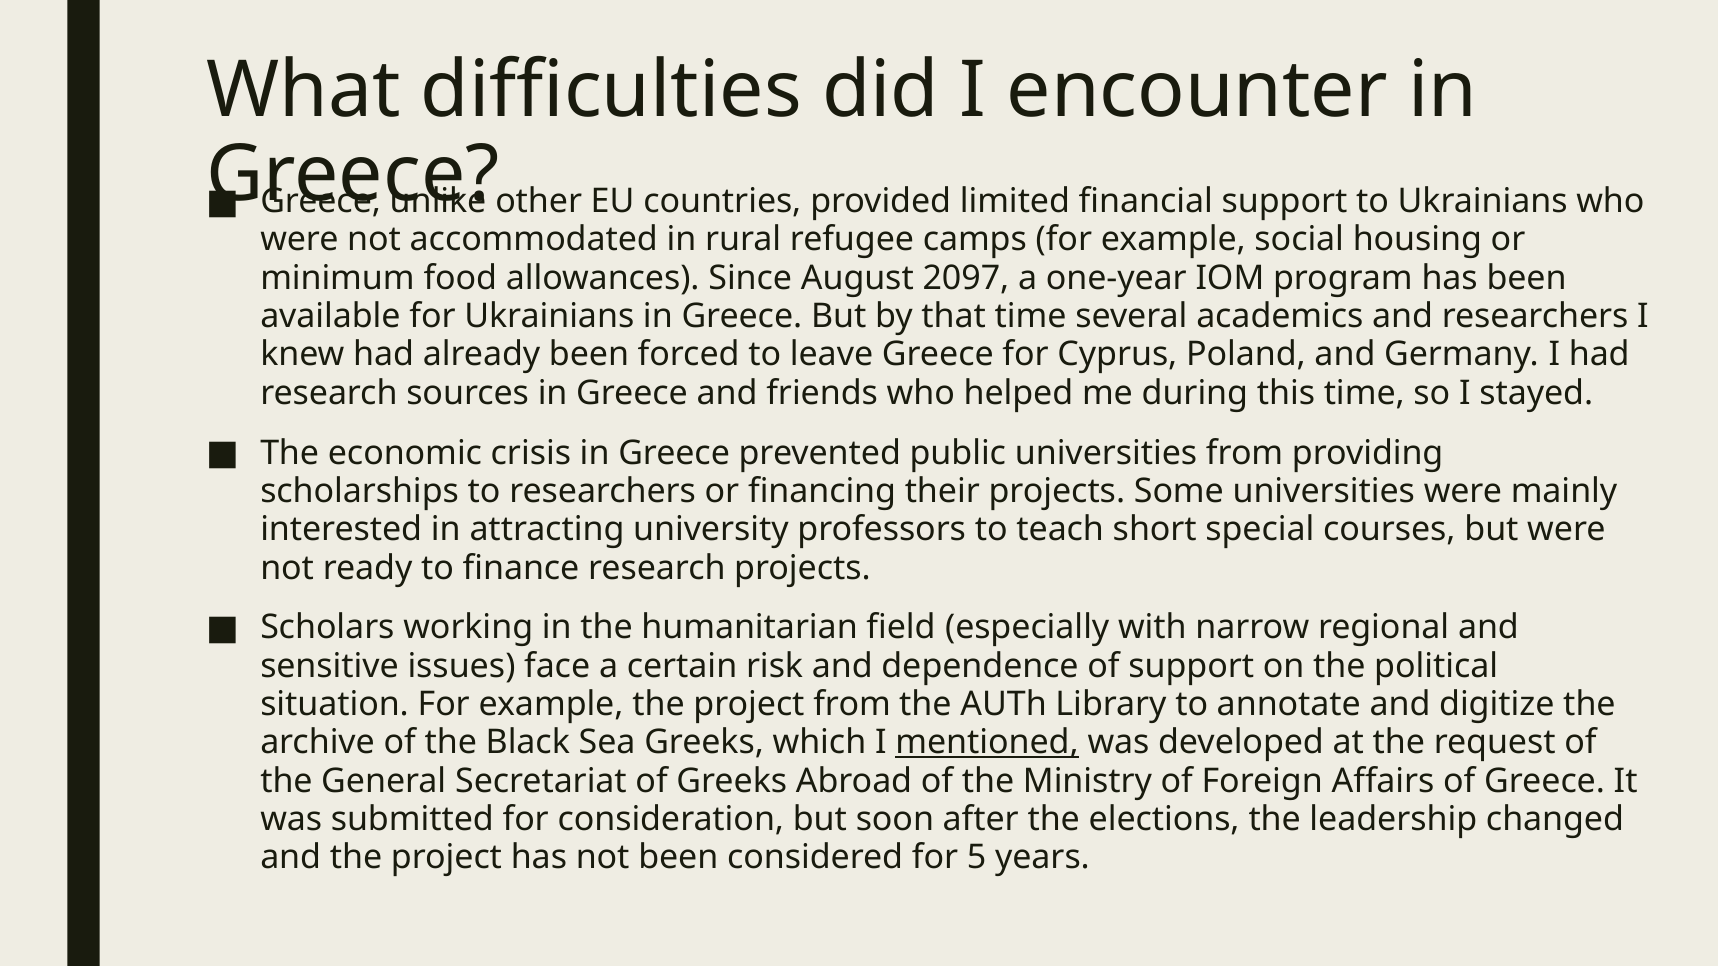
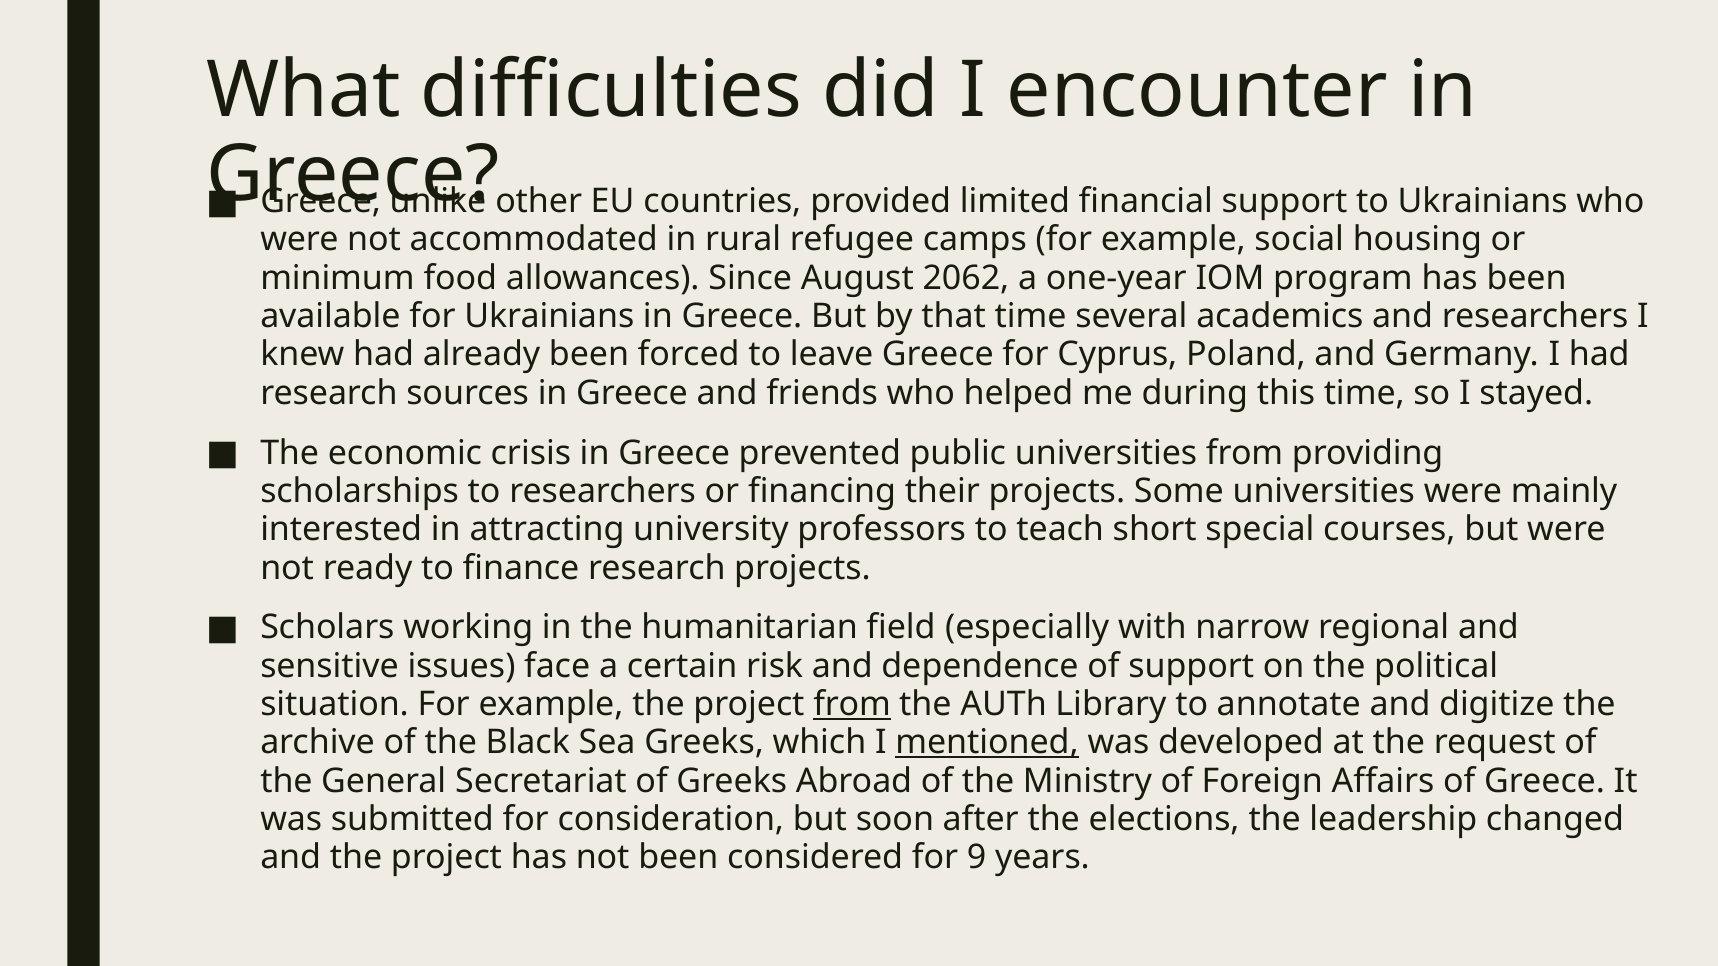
2097: 2097 -> 2062
from at (852, 705) underline: none -> present
5: 5 -> 9
